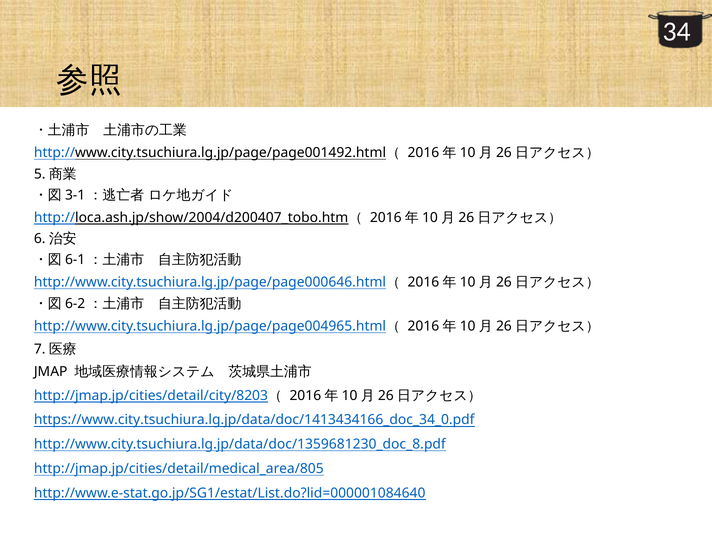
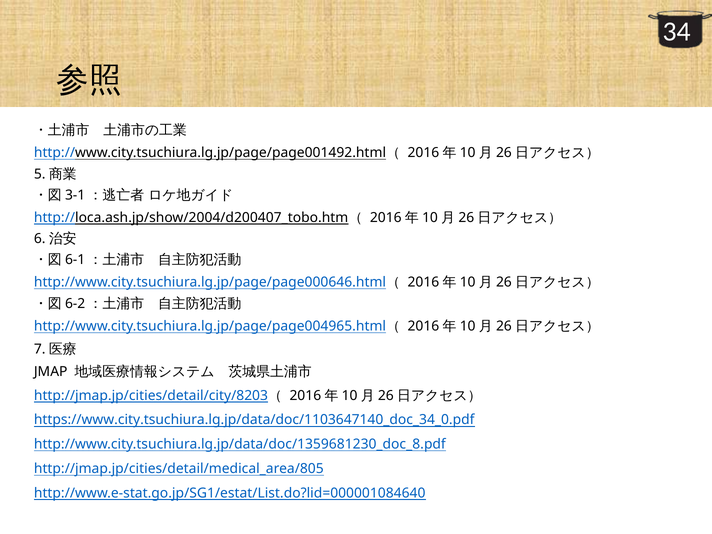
https://www.city.tsuchiura.lg.jp/data/doc/1413434166_doc_34_0.pdf: https://www.city.tsuchiura.lg.jp/data/doc/1413434166_doc_34_0.pdf -> https://www.city.tsuchiura.lg.jp/data/doc/1103647140_doc_34_0.pdf
